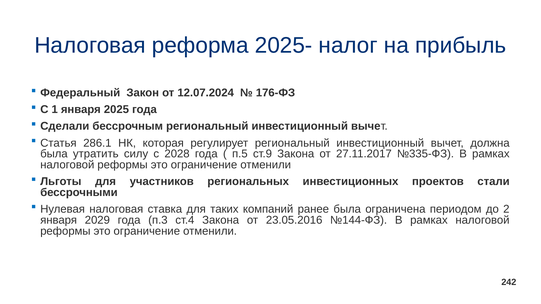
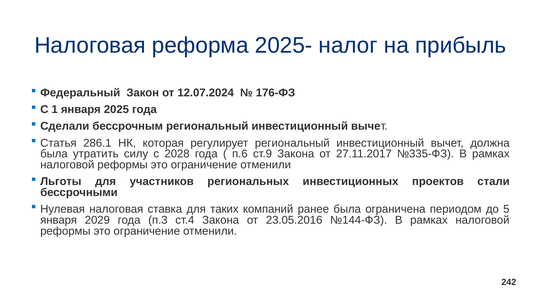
п.5: п.5 -> п.6
2: 2 -> 5
